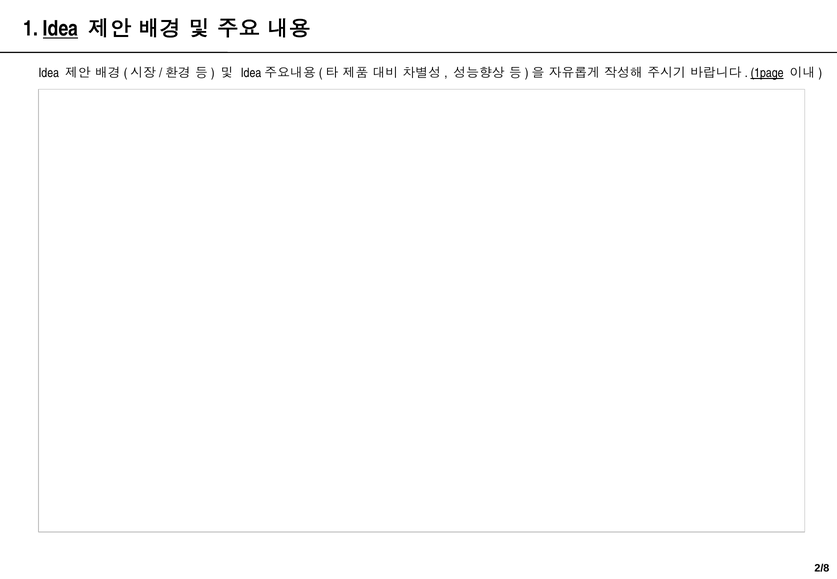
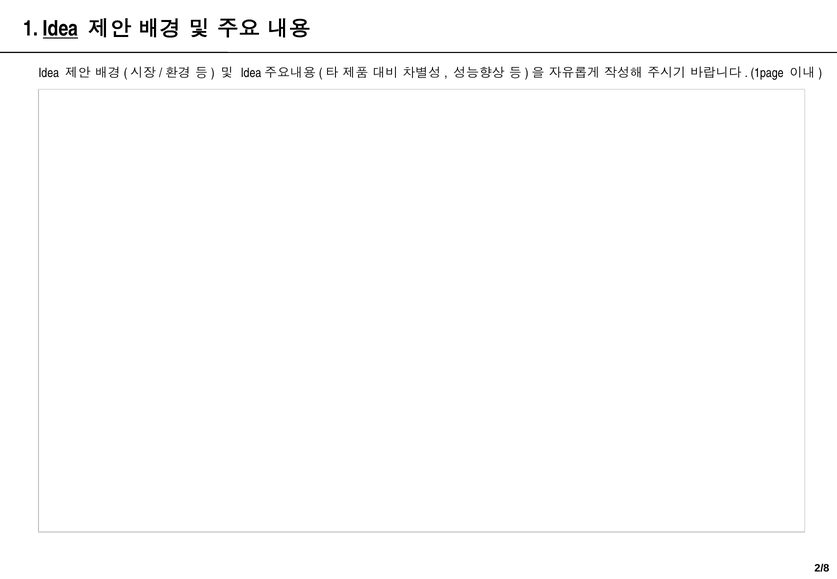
1page underline: present -> none
